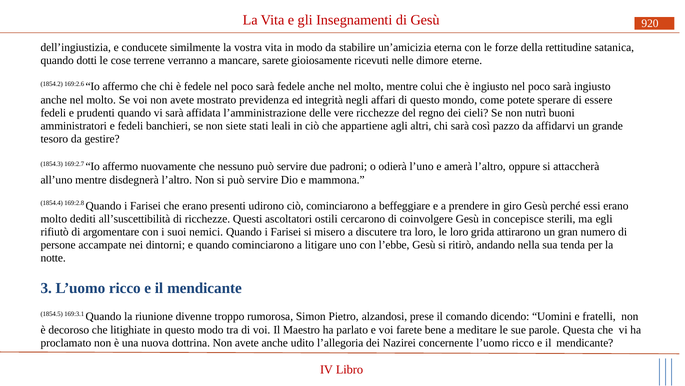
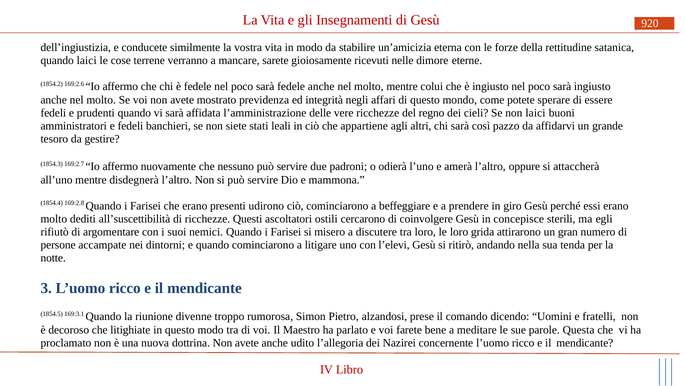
quando dotti: dotti -> laici
non nutrì: nutrì -> laici
l’ebbe: l’ebbe -> l’elevi
